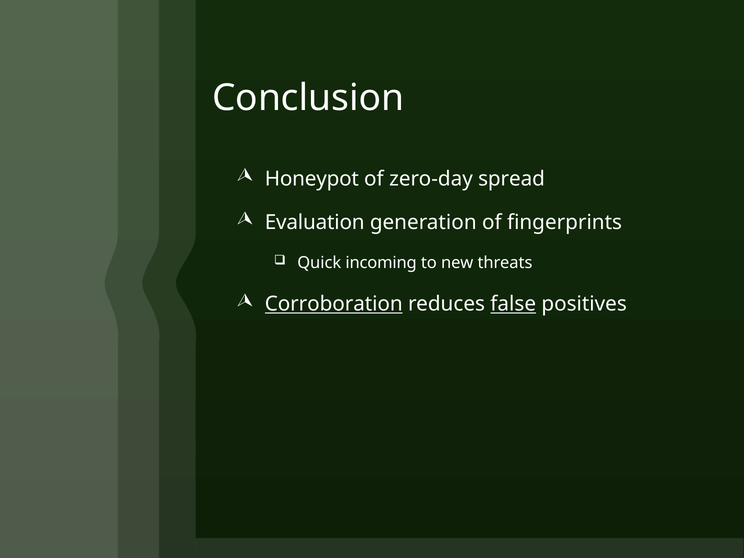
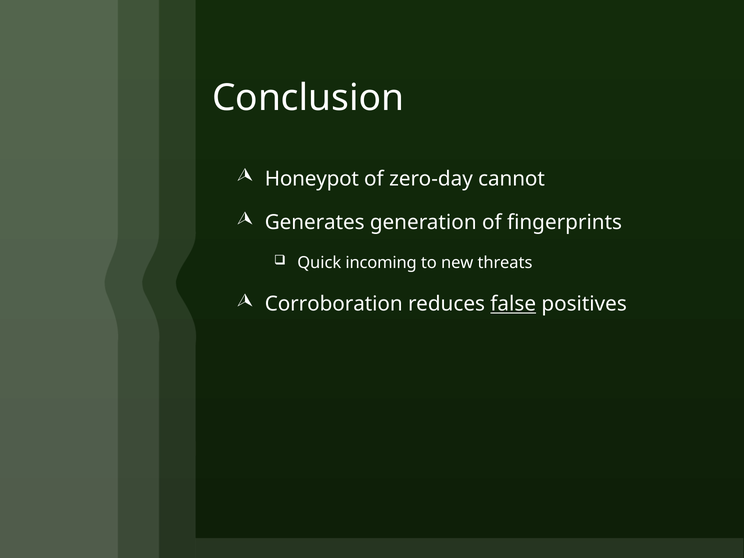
spread: spread -> cannot
Evaluation: Evaluation -> Generates
Corroboration underline: present -> none
